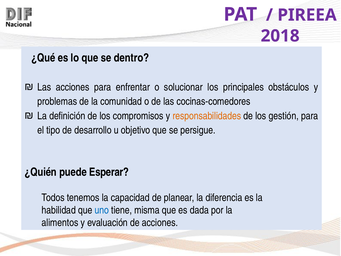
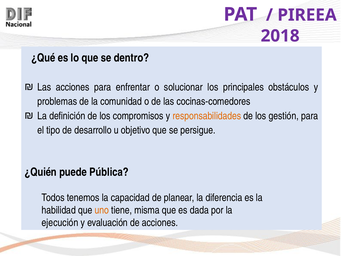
Esperar: Esperar -> Pública
uno colour: blue -> orange
alimentos: alimentos -> ejecución
